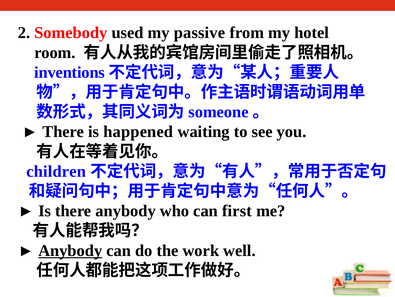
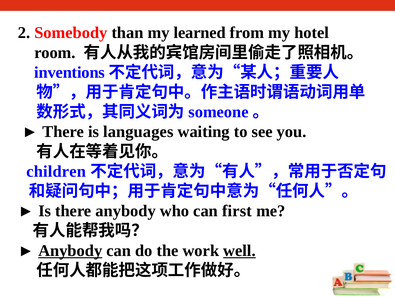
used: used -> than
passive: passive -> learned
happened: happened -> languages
well underline: none -> present
